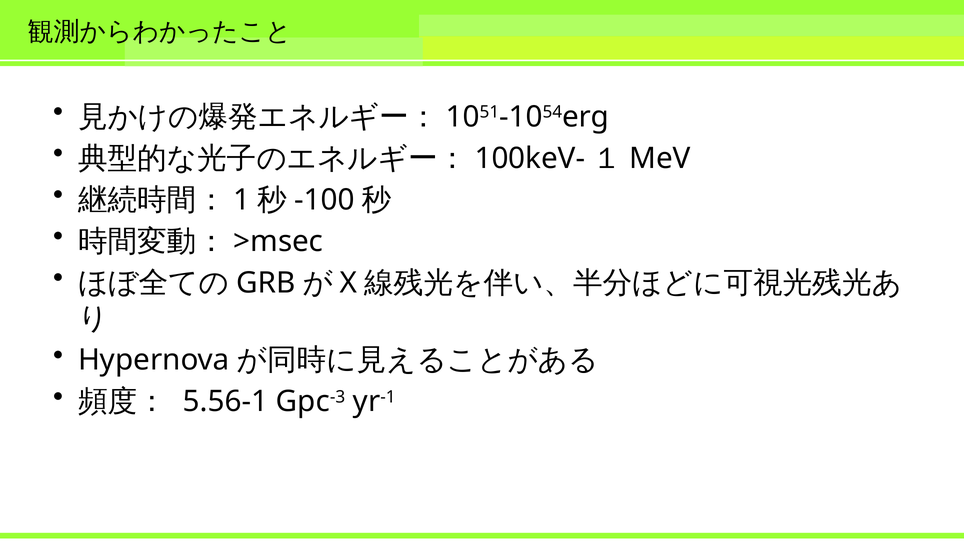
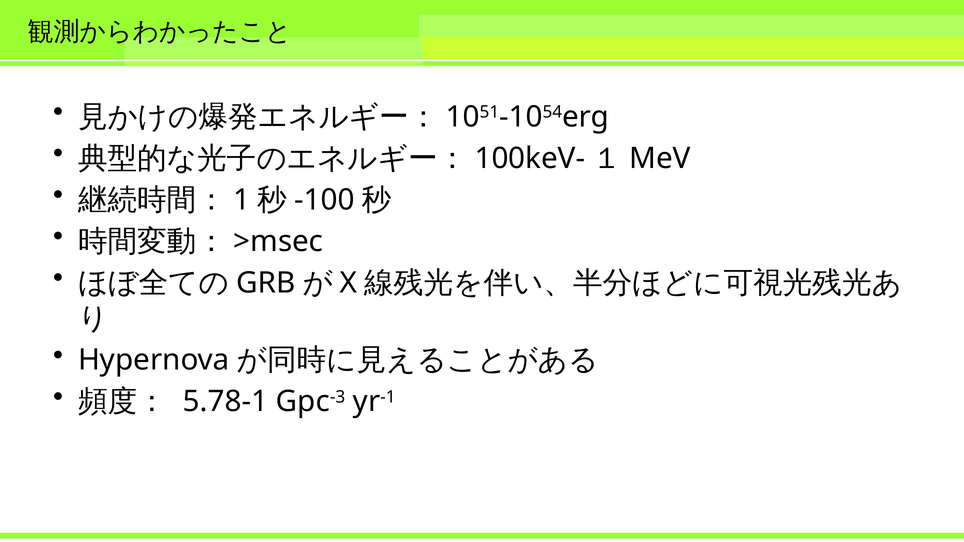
5.56-1: 5.56-1 -> 5.78-1
